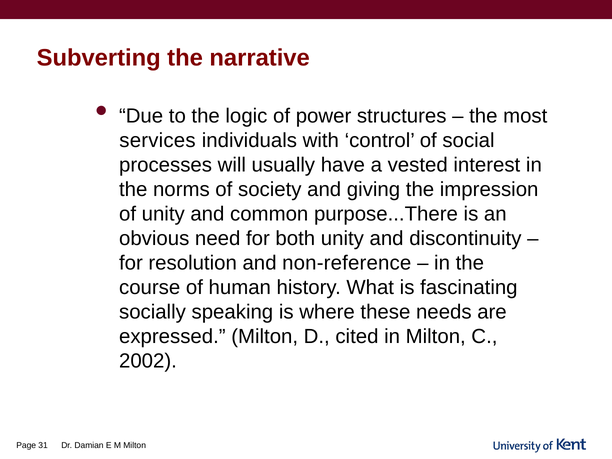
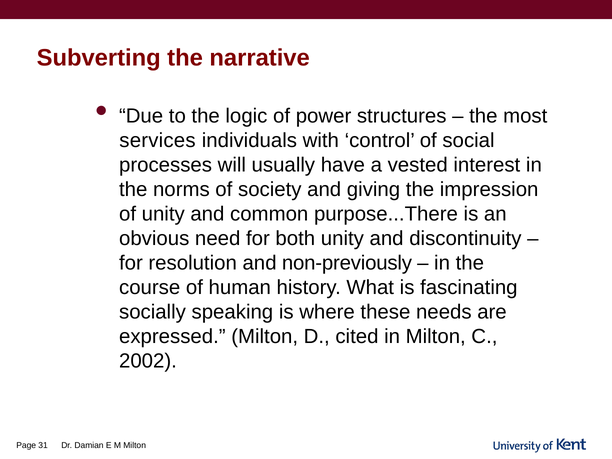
non-reference: non-reference -> non-previously
